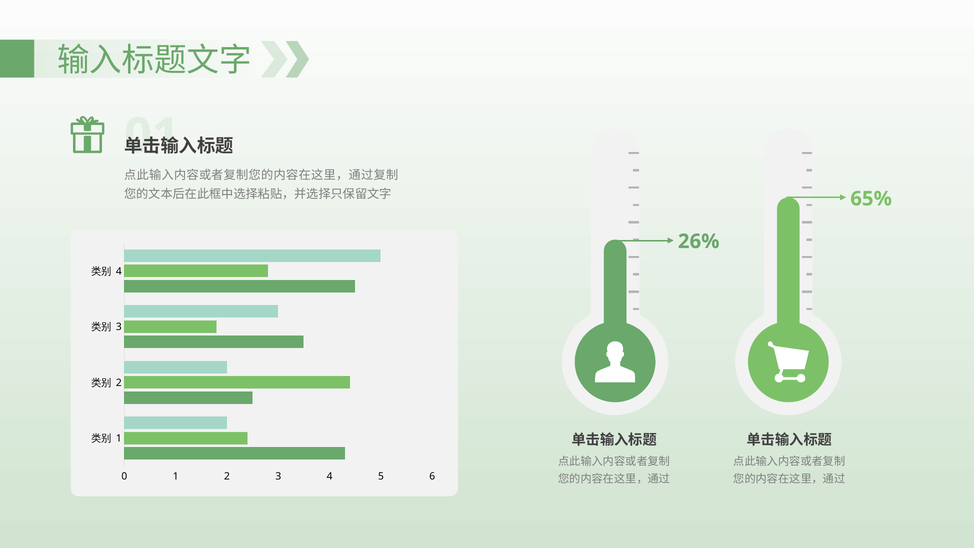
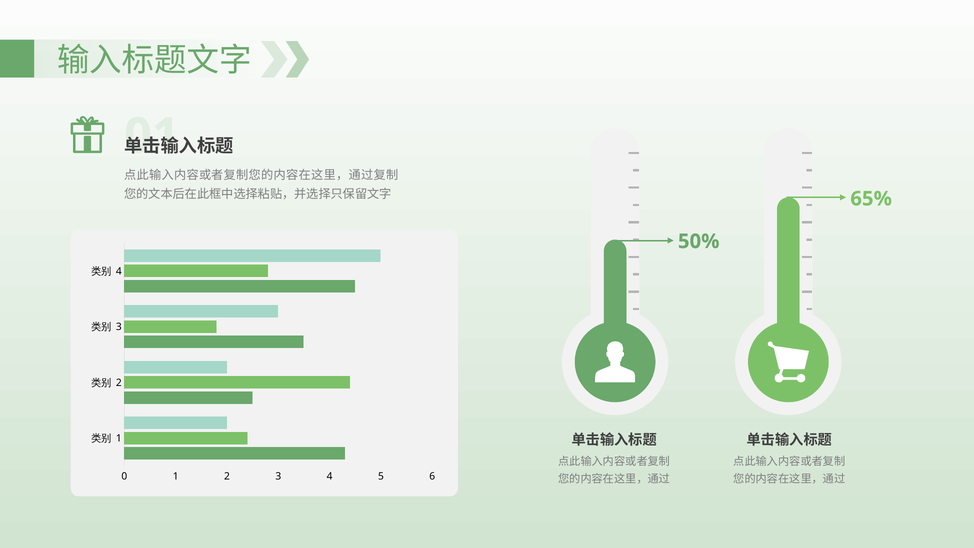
26%: 26% -> 50%
